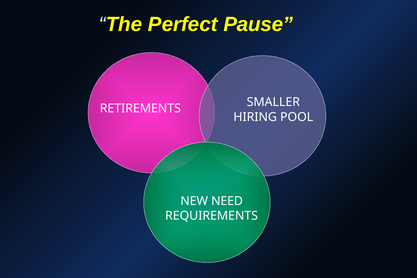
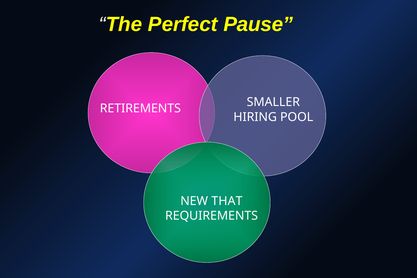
NEED: NEED -> THAT
